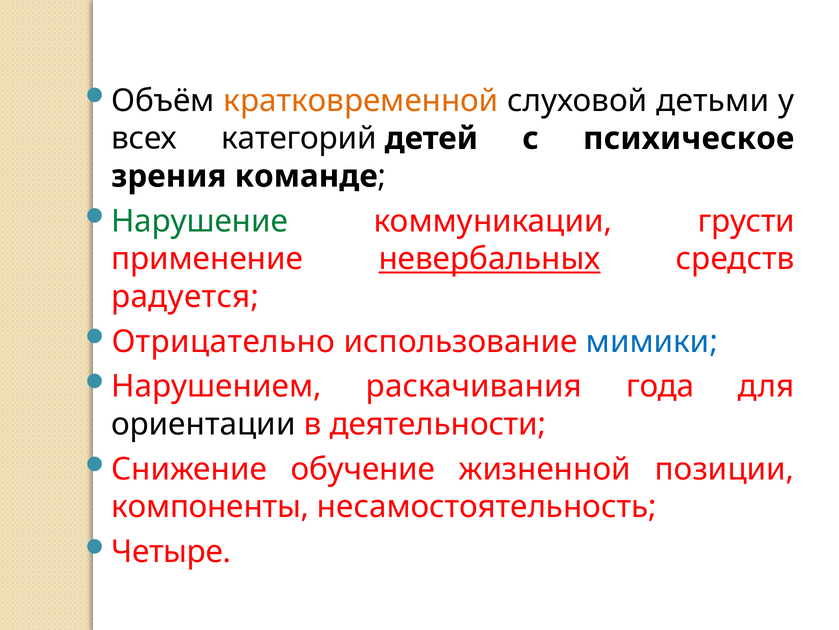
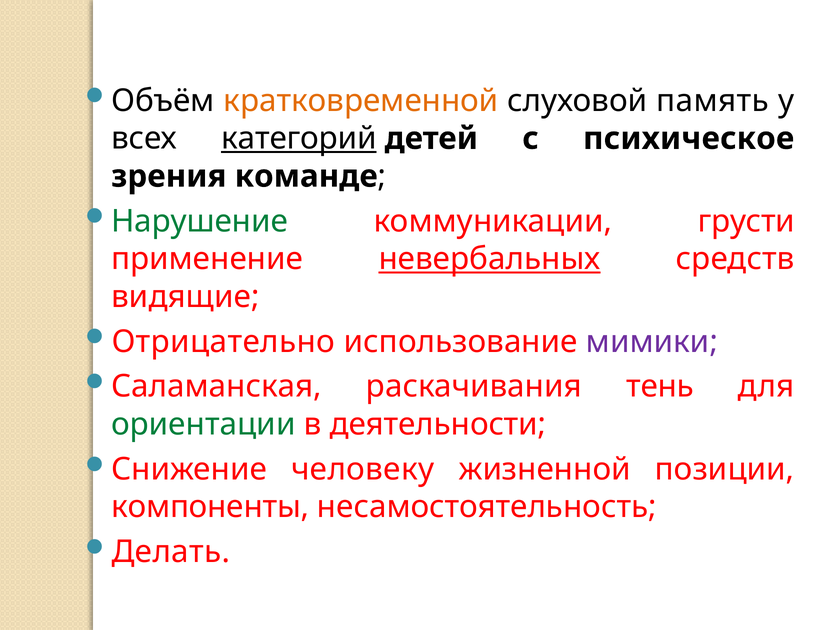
детьми: детьми -> память
категорий underline: none -> present
радуется: радуется -> видящие
мимики colour: blue -> purple
Нарушением: Нарушением -> Саламанская
года: года -> тень
ориентации colour: black -> green
обучение: обучение -> человеку
Четыре: Четыре -> Делать
